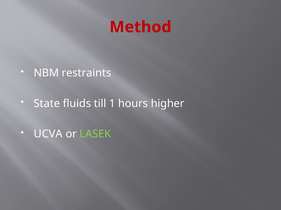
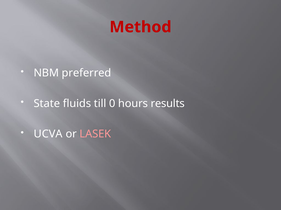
restraints: restraints -> preferred
1: 1 -> 0
higher: higher -> results
LASEK colour: light green -> pink
